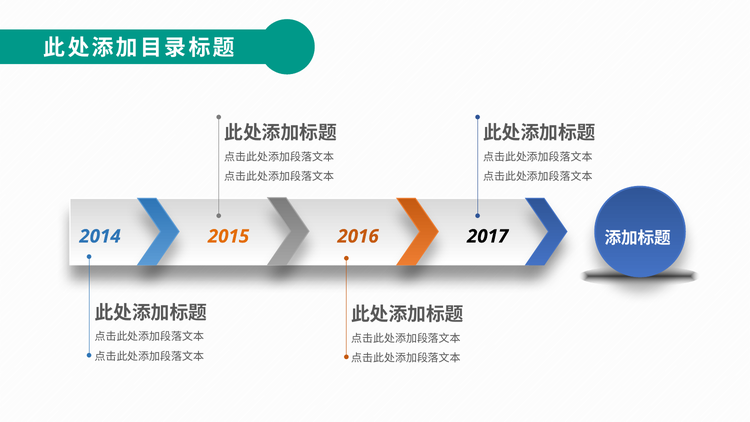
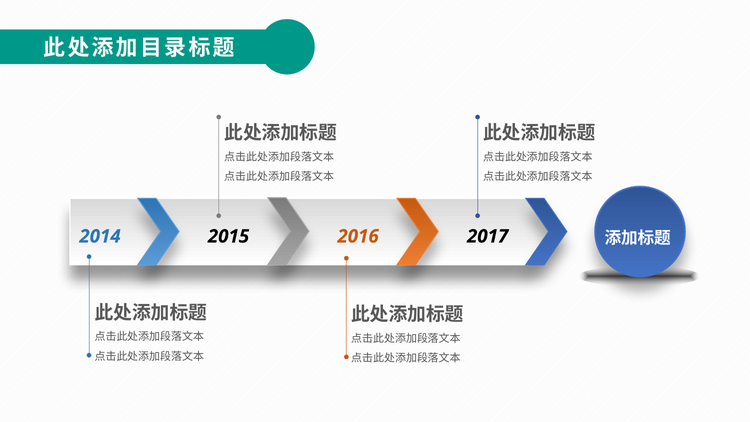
2015 colour: orange -> black
